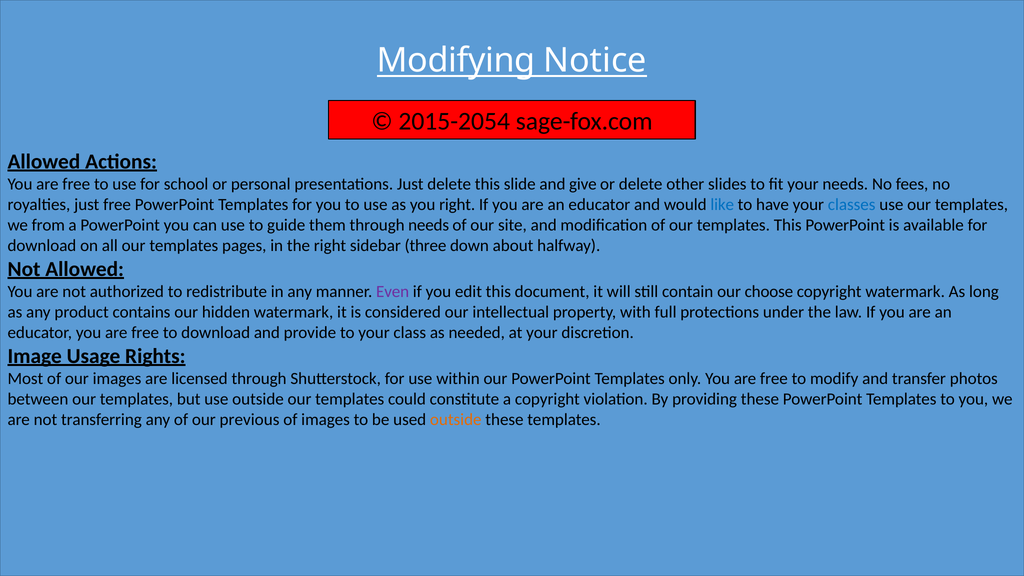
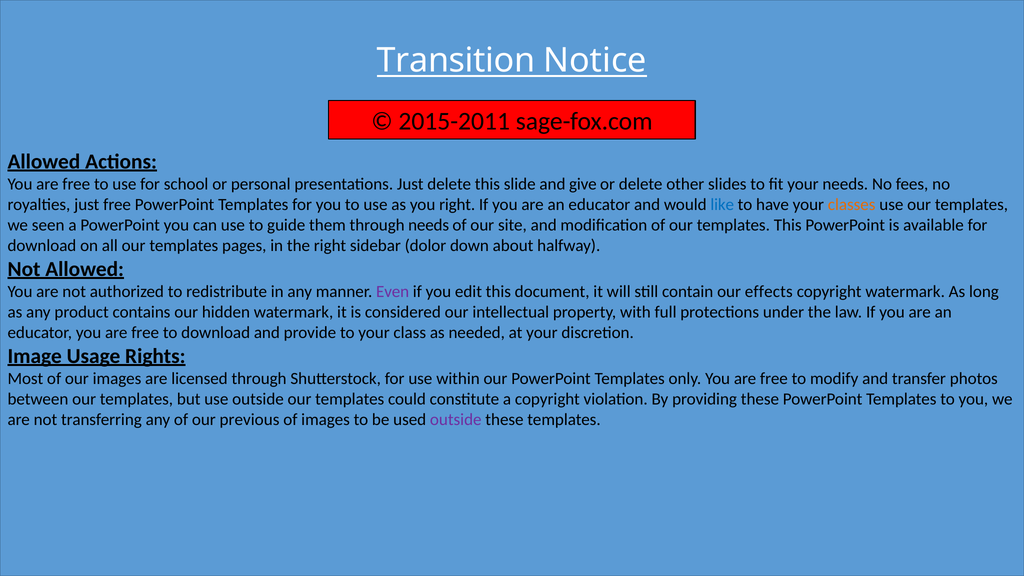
Modifying: Modifying -> Transition
2015-2054: 2015-2054 -> 2015-2011
classes colour: blue -> orange
from: from -> seen
three: three -> dolor
choose: choose -> effects
outside at (456, 420) colour: orange -> purple
